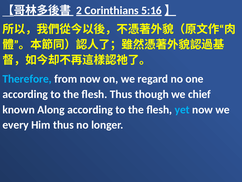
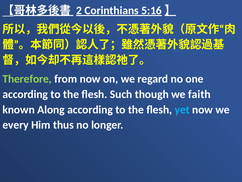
Therefore colour: light blue -> light green
flesh Thus: Thus -> Such
chief: chief -> faith
